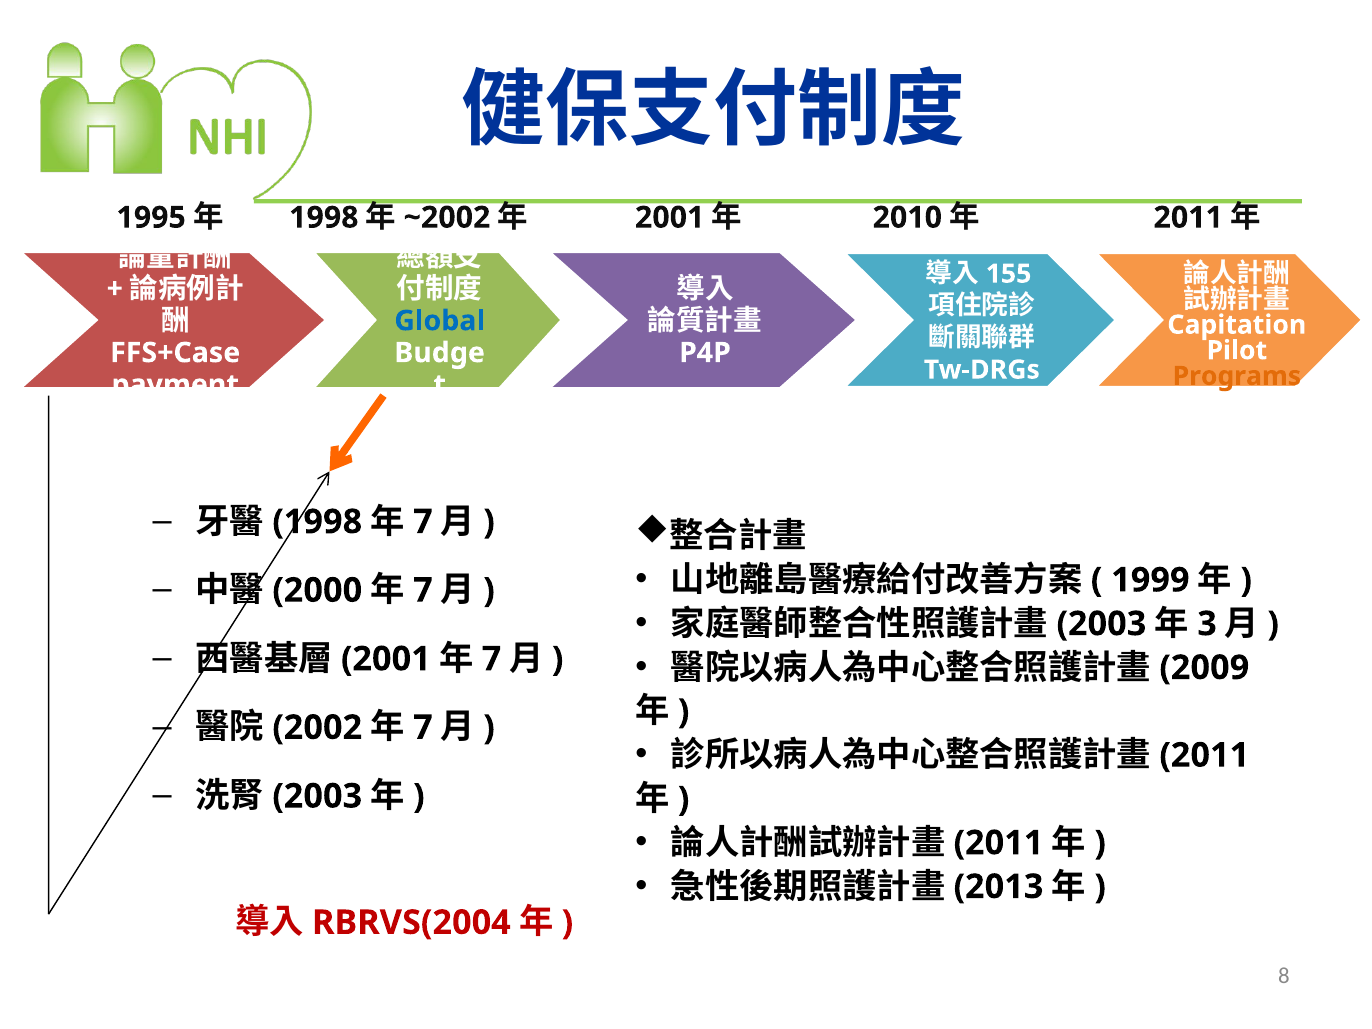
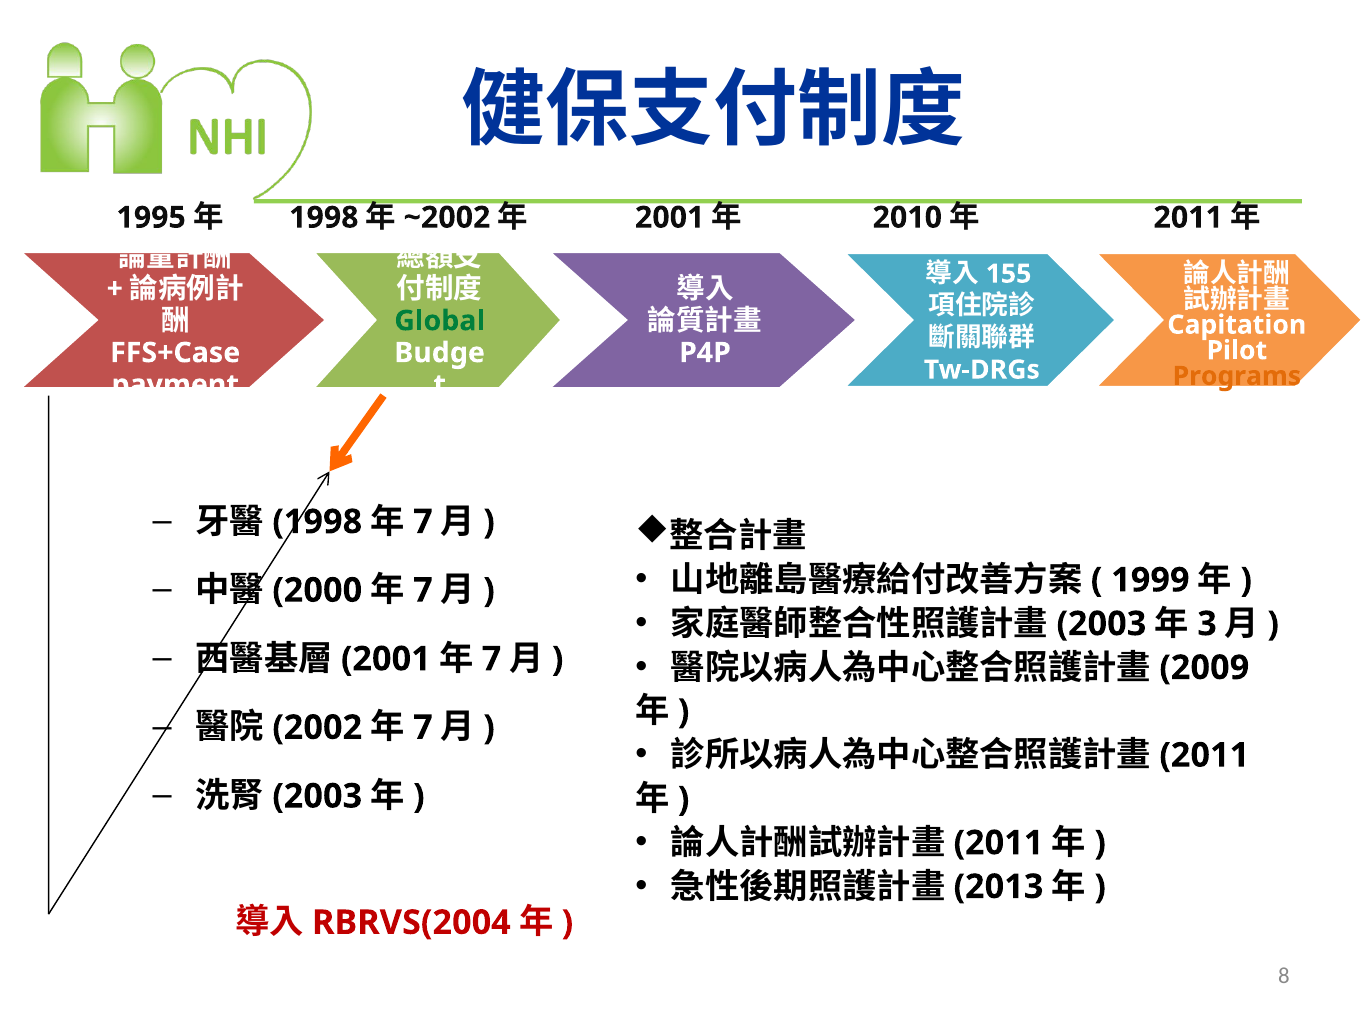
Global colour: blue -> green
